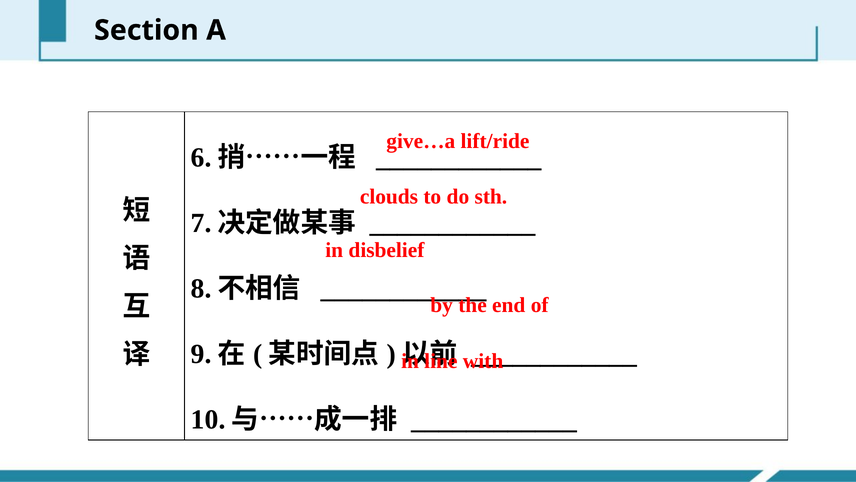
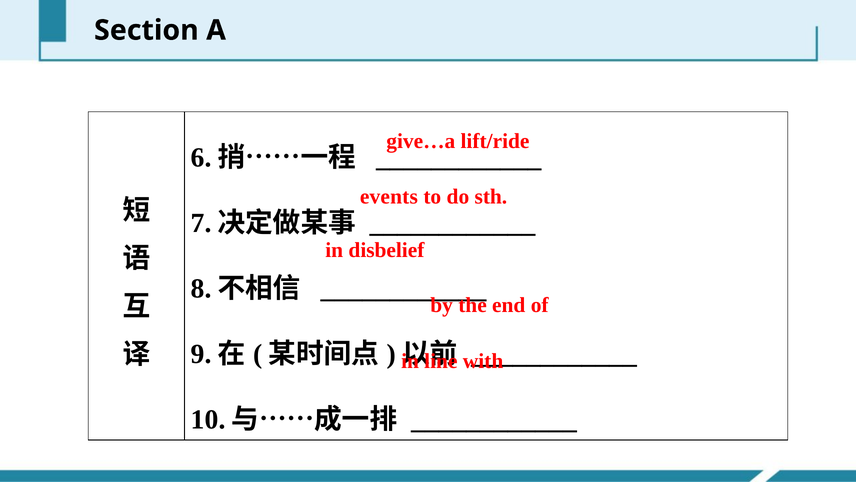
clouds: clouds -> events
